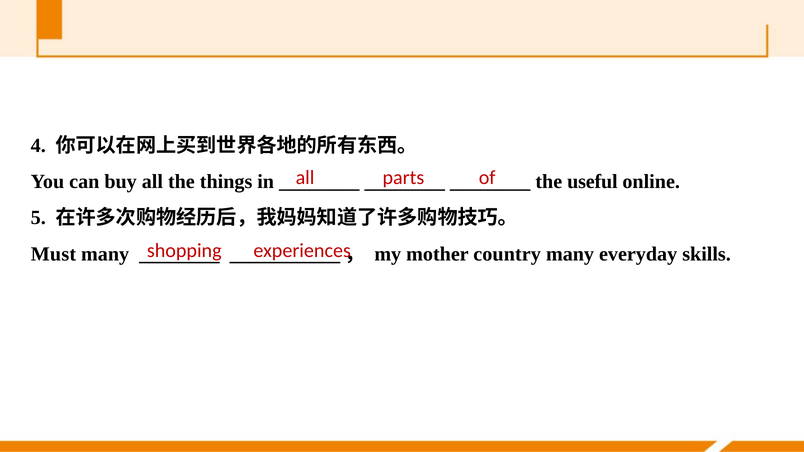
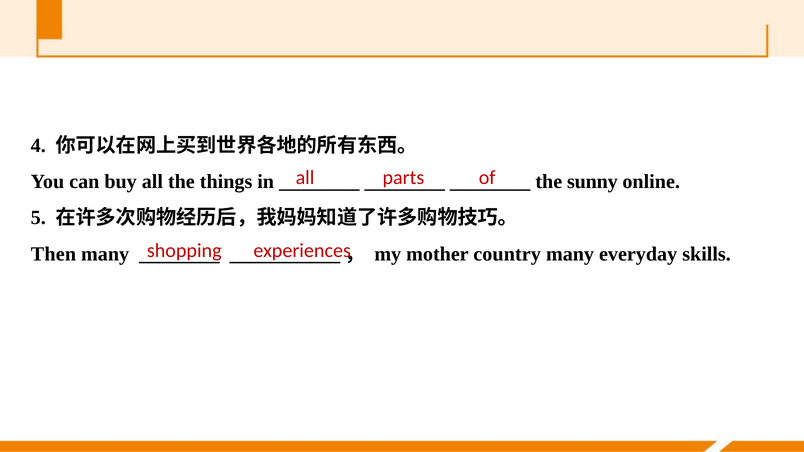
useful: useful -> sunny
Must: Must -> Then
